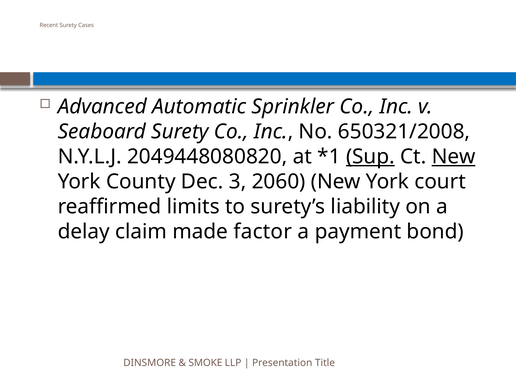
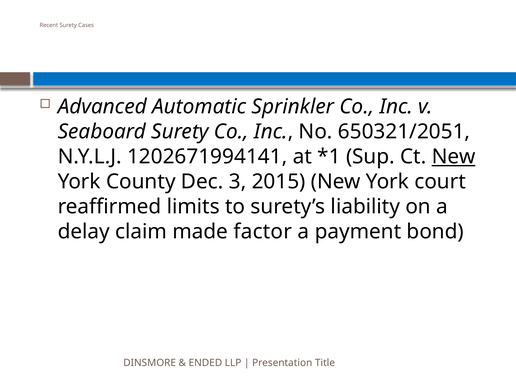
650321/2008: 650321/2008 -> 650321/2051
2049448080820: 2049448080820 -> 1202671994141
Sup underline: present -> none
2060: 2060 -> 2015
SMOKE: SMOKE -> ENDED
